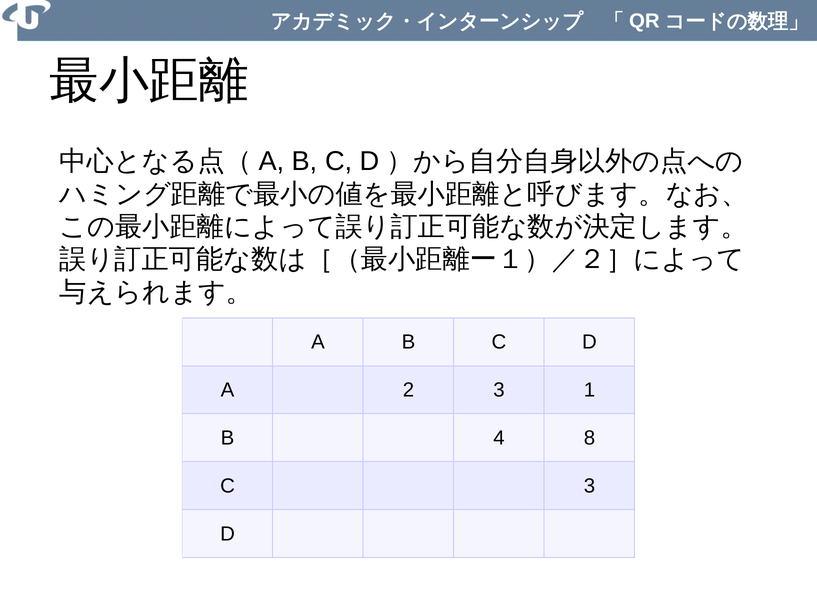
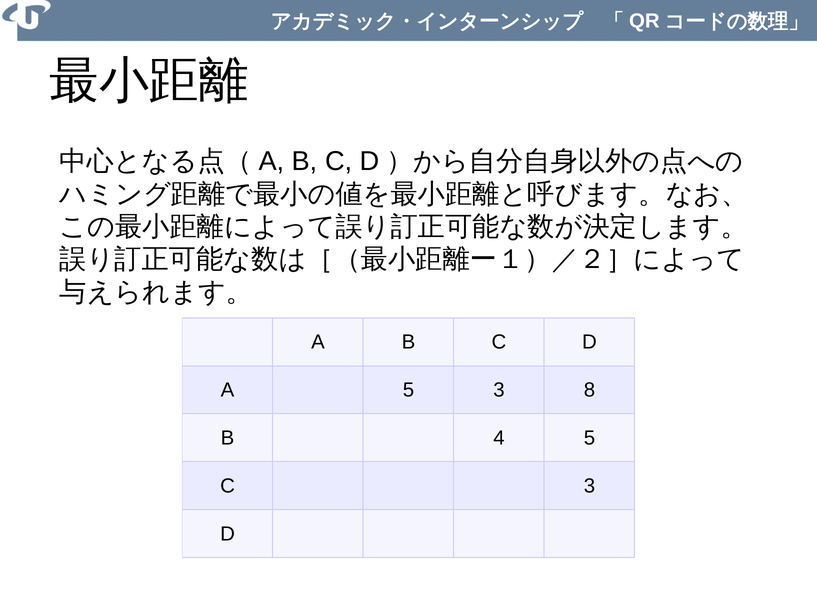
A 2: 2 -> 5
1: 1 -> 8
4 8: 8 -> 5
